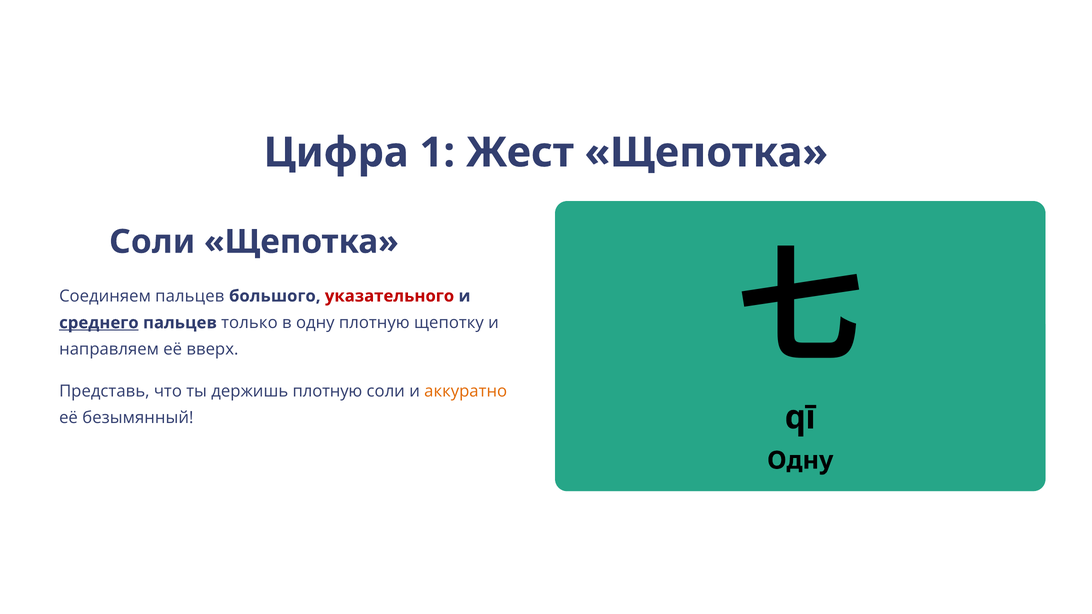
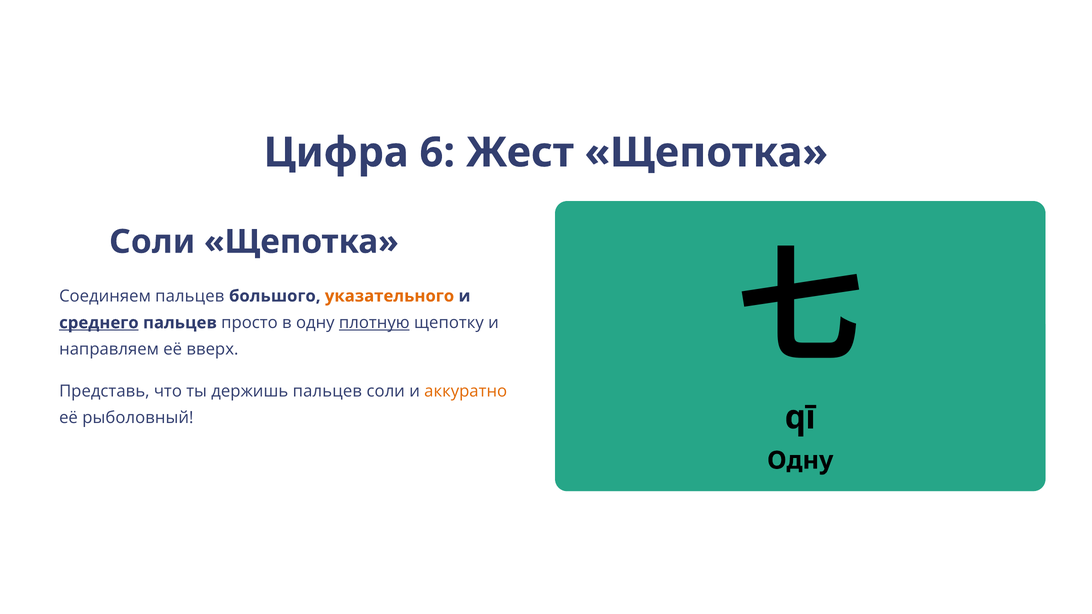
1: 1 -> 6
указательного colour: red -> orange
только: только -> просто
плотную at (374, 323) underline: none -> present
держишь плотную: плотную -> пальцев
безымянный: безымянный -> рыболовный
